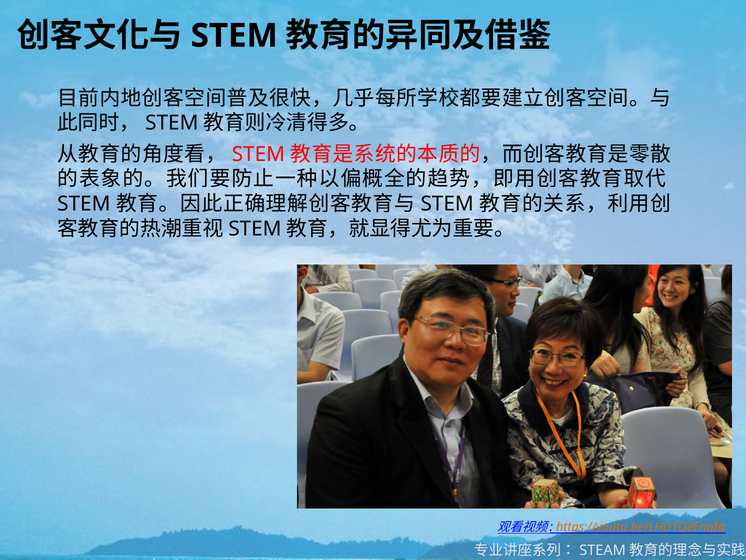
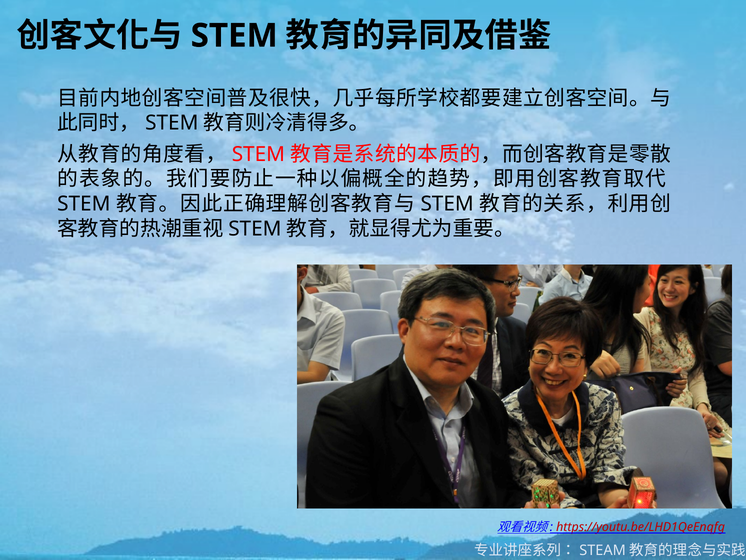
https://youtu.be/LHD1QeEnqfg colour: orange -> red
